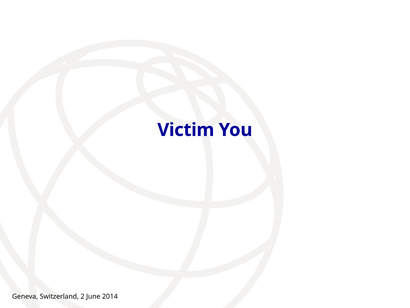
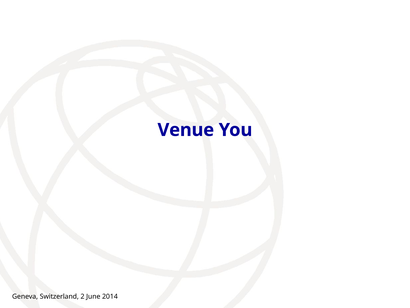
Victim: Victim -> Venue
